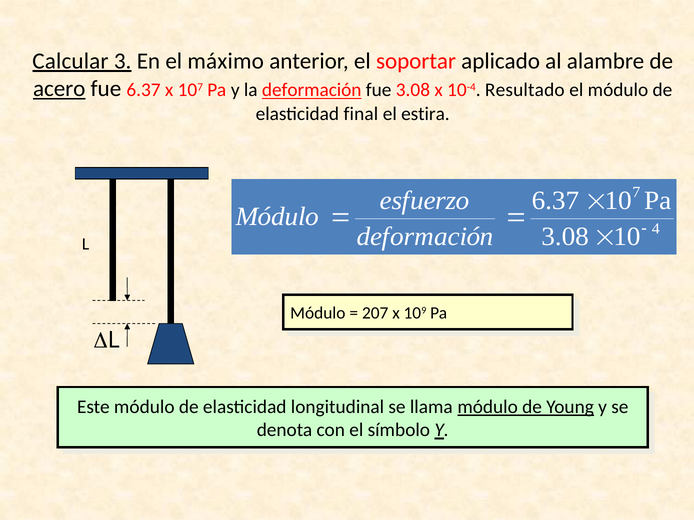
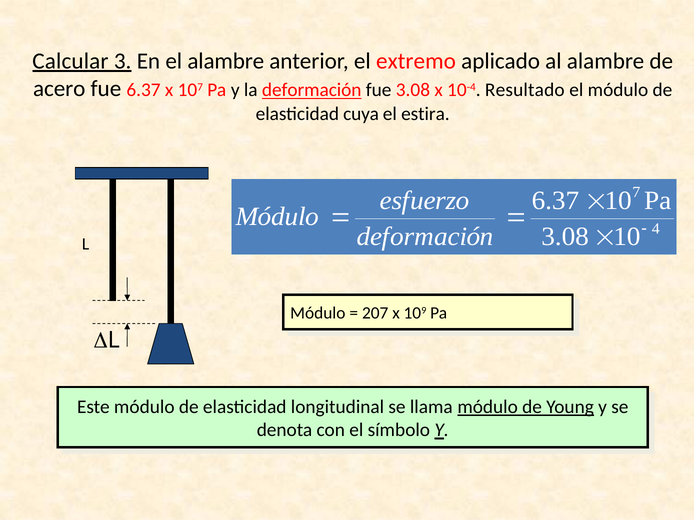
el máximo: máximo -> alambre
soportar: soportar -> extremo
acero underline: present -> none
final: final -> cuya
